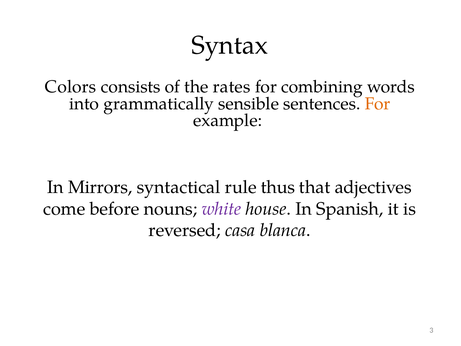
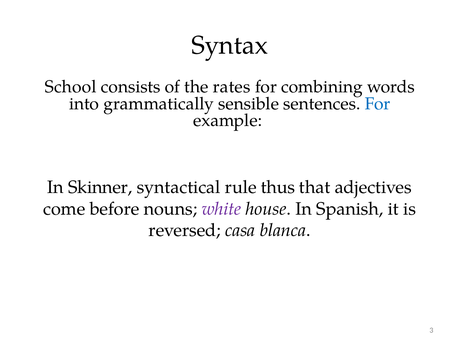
Colors: Colors -> School
For at (378, 104) colour: orange -> blue
Mirrors: Mirrors -> Skinner
